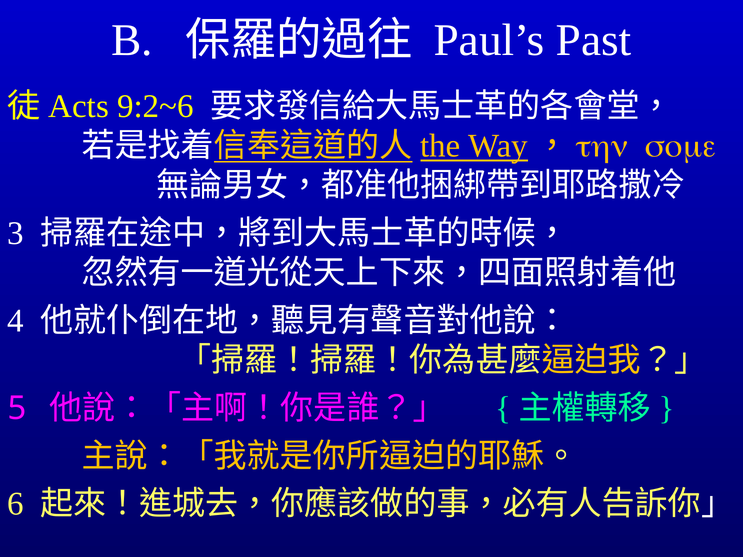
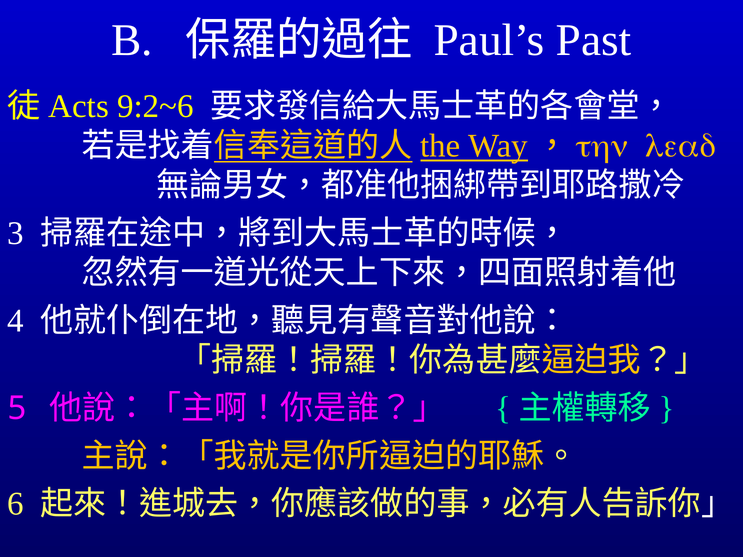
some: some -> lead
